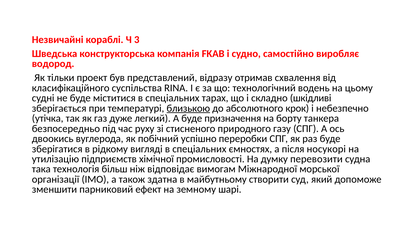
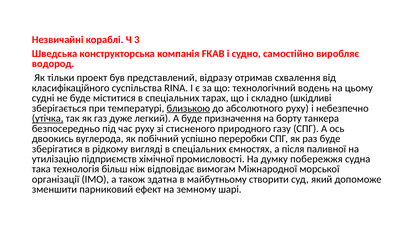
абсолютного крок: крок -> руху
утічка underline: none -> present
носукорі: носукорі -> паливної
перевозити: перевозити -> побережжя
